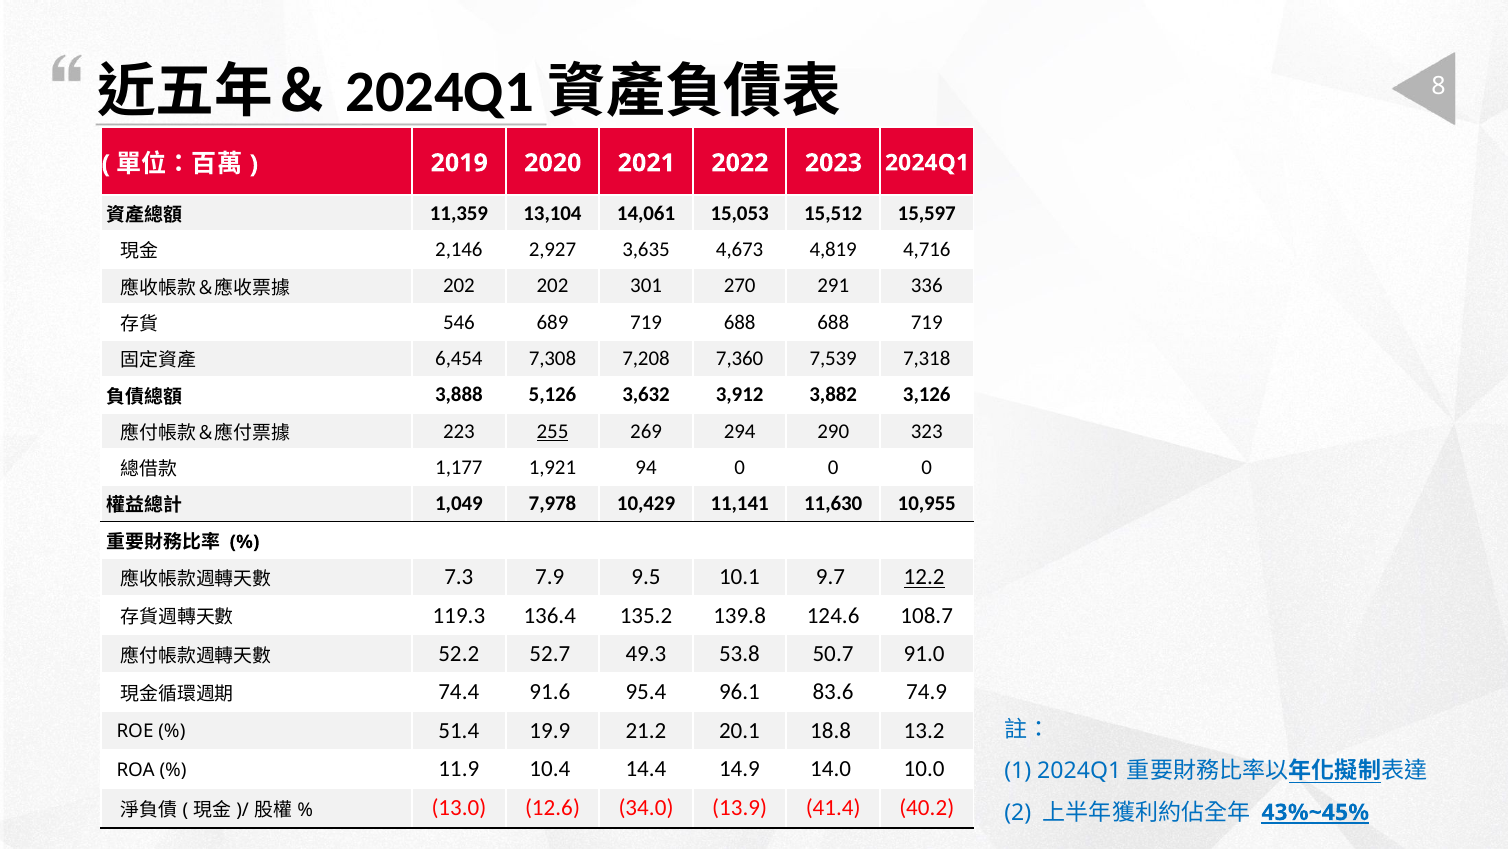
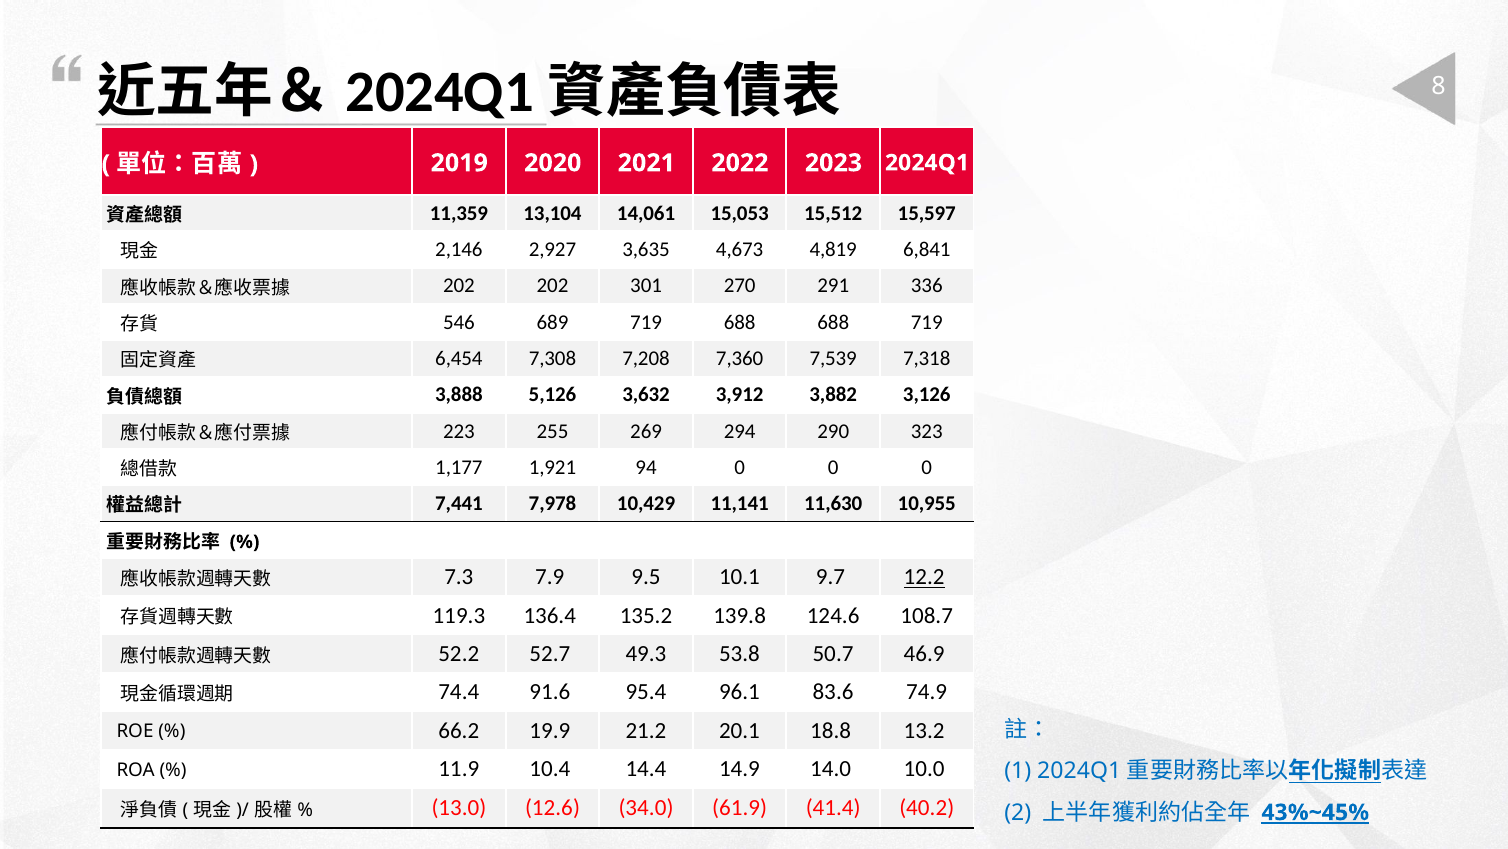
4,716: 4,716 -> 6,841
255 underline: present -> none
1,049: 1,049 -> 7,441
91.0: 91.0 -> 46.9
51.4: 51.4 -> 66.2
13.9: 13.9 -> 61.9
